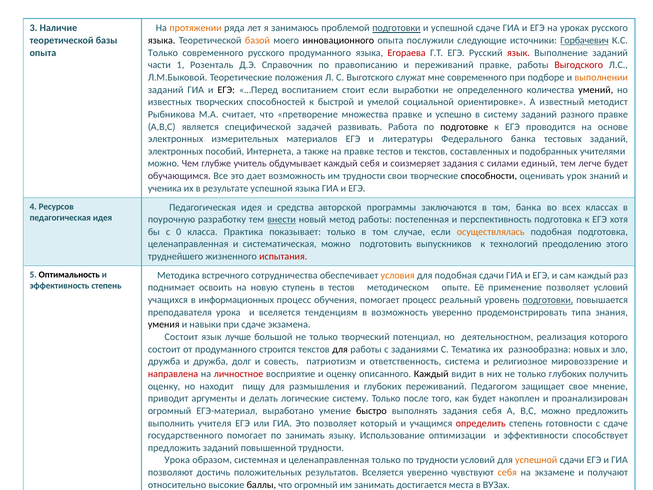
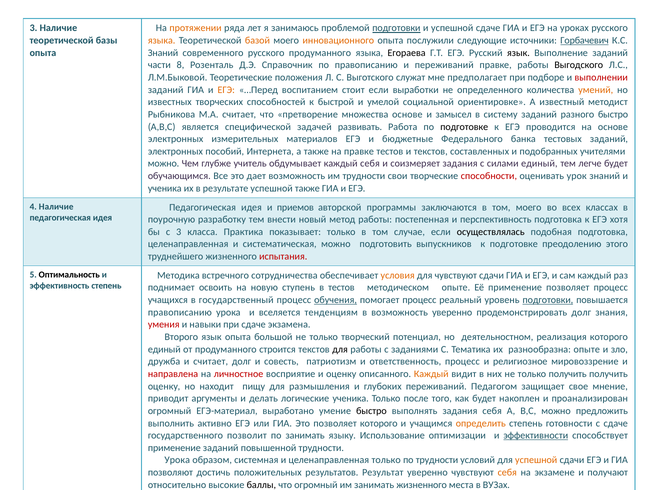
языка at (162, 40) colour: black -> orange
инновационного colour: black -> orange
Только at (163, 53): Только -> Знаний
Егораева colour: red -> black
язык at (518, 53) colour: red -> black
1: 1 -> 8
Выгодского colour: red -> black
мне современного: современного -> предполагает
выполнении colour: orange -> red
ЕГЭ at (226, 90) colour: black -> orange
умений colour: black -> orange
множества правке: правке -> основе
успешно: успешно -> замысел
разного правке: правке -> быстро
литературы: литературы -> бюджетные
способности colour: black -> red
успешной языка: языка -> также
4 Ресурсов: Ресурсов -> Наличие
средства: средства -> приемов
том банка: банка -> моего
внести underline: present -> none
с 0: 0 -> 3
осуществлялась colour: orange -> black
к технологий: технологий -> подготовке
для подобная: подобная -> чувствуют
позволяет условий: условий -> процесс
информационных: информационных -> государственный
обучения underline: none -> present
преподавателя at (180, 312): преподавателя -> правописанию
продемонстрировать типа: типа -> долг
умения colour: black -> red
Состоит at (181, 337): Состоит -> Второго
язык лучше: лучше -> опыта
состоит at (164, 349): состоит -> единый
разнообразна новых: новых -> опыте
и дружба: дружба -> считает
ответственность система: система -> процесс
Каждый at (431, 374) colour: black -> orange
только глубоких: глубоких -> получить
логические систему: систему -> ученика
учителя: учителя -> активно
позволяет который: который -> которого
определить colour: red -> orange
государственного помогает: помогает -> позволит
эффективности underline: none -> present
предложить at (174, 448): предложить -> применение
результатов Вселяется: Вселяется -> Результат
занимать достигается: достигается -> жизненного
